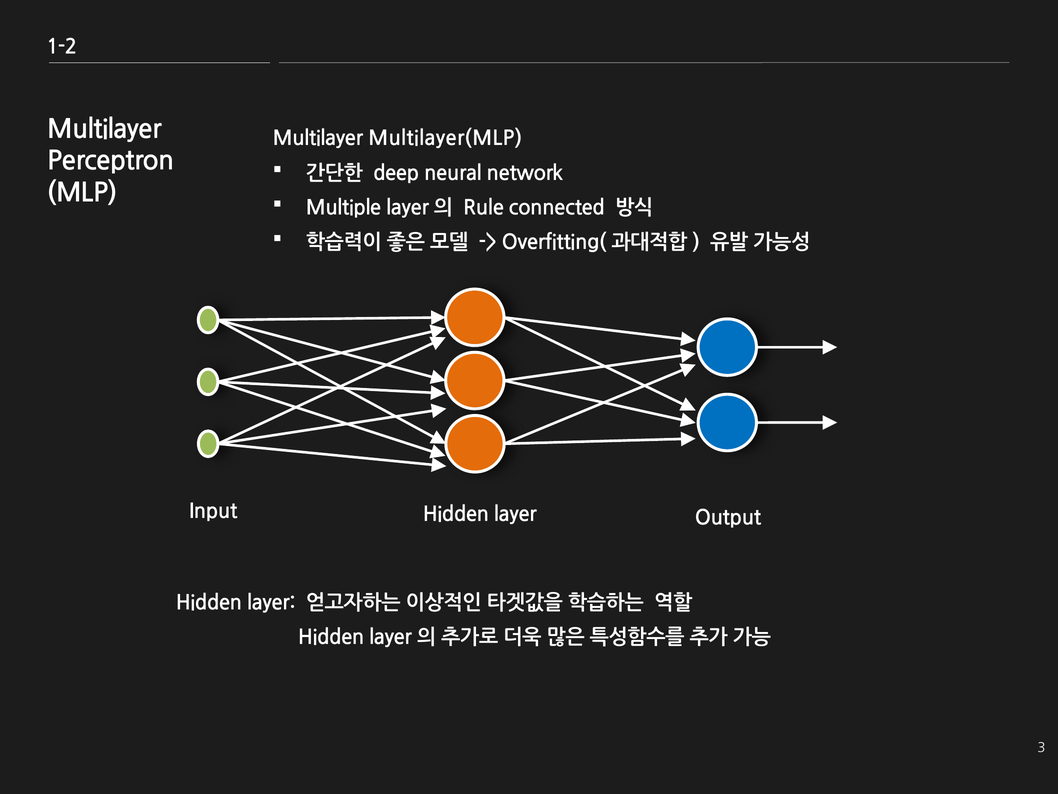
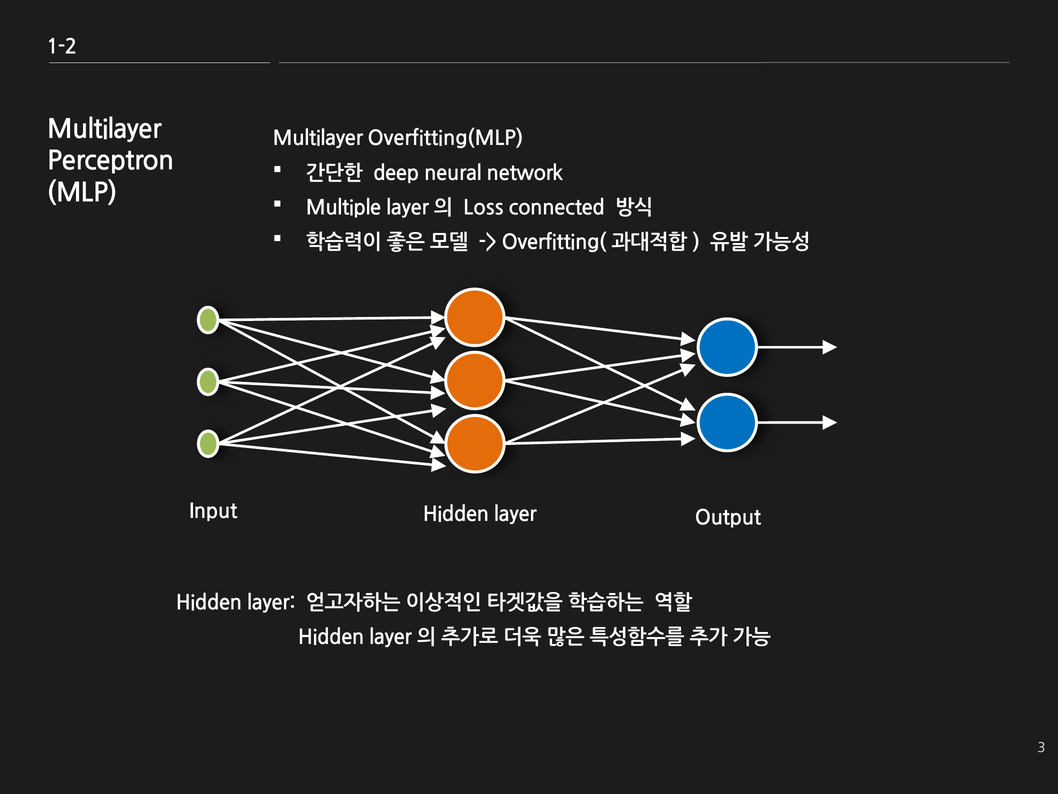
Multilayer(MLP: Multilayer(MLP -> Overfitting(MLP
Rule: Rule -> Loss
